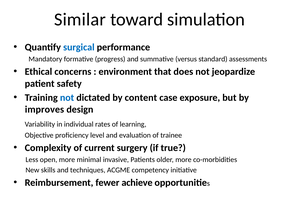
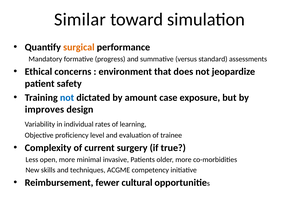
surgical colour: blue -> orange
content: content -> amount
achieve: achieve -> cultural
